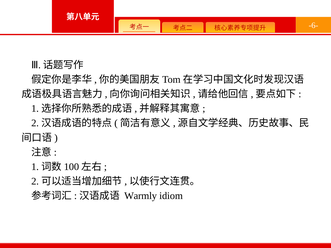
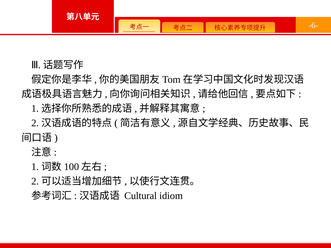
Warmly: Warmly -> Cultural
